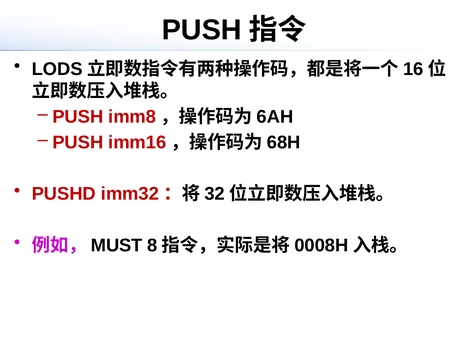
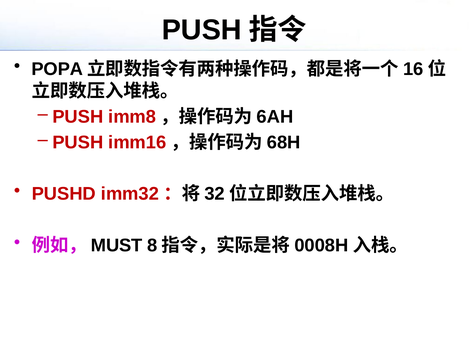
LODS: LODS -> POPA
